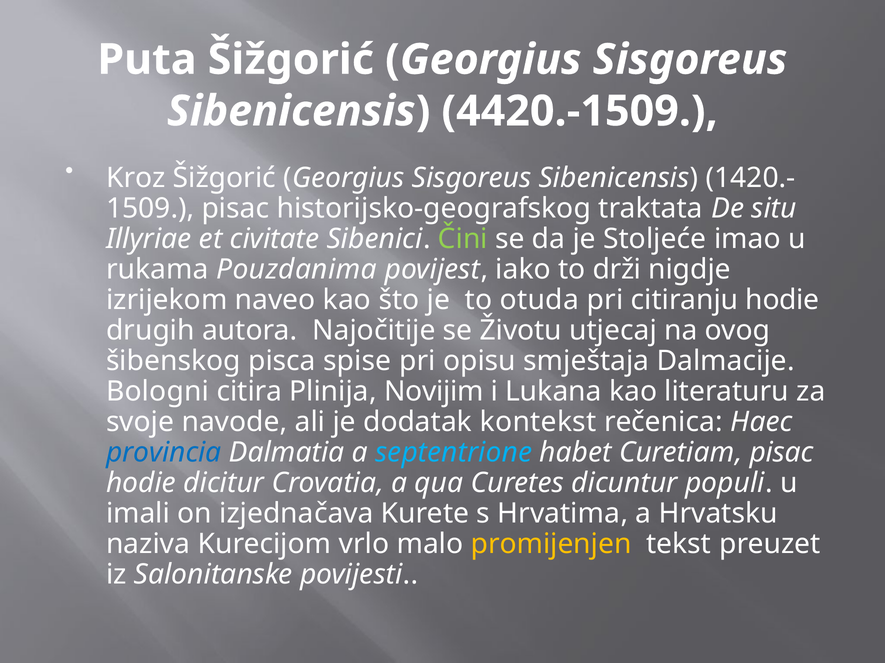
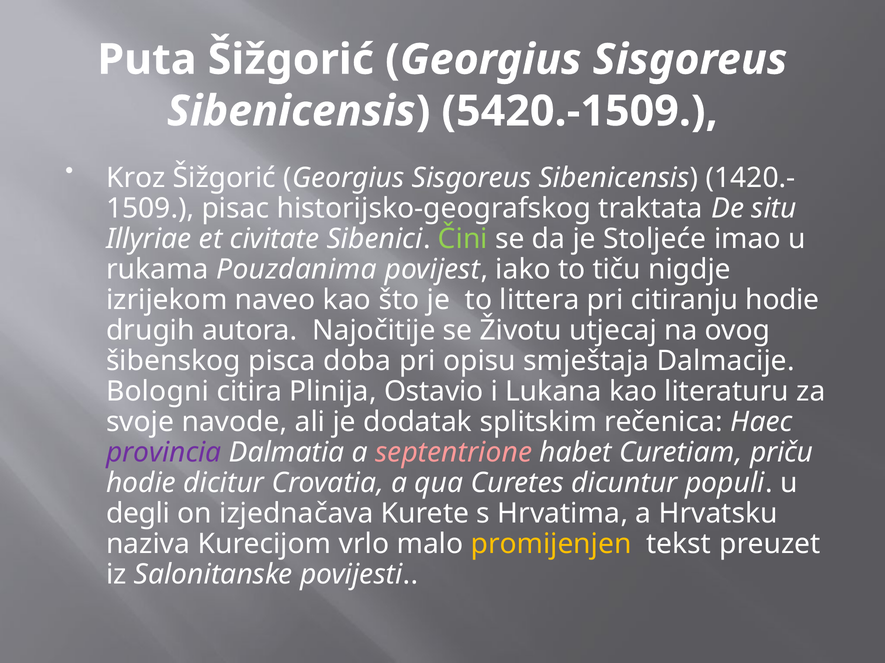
4420.-1509: 4420.-1509 -> 5420.-1509
drži: drži -> tiču
otuda: otuda -> littera
spise: spise -> doba
Novijim: Novijim -> Ostavio
kontekst: kontekst -> splitskim
provincia colour: blue -> purple
septentrione colour: light blue -> pink
Curetiam pisac: pisac -> priču
imali: imali -> degli
